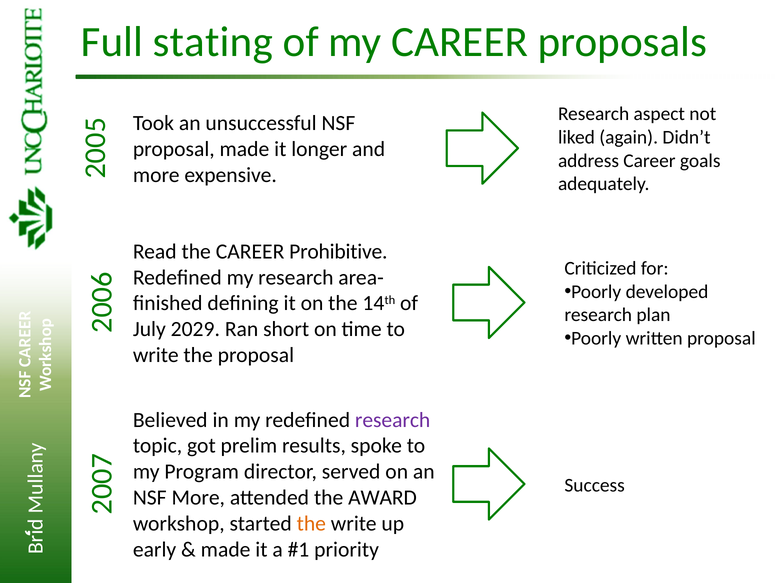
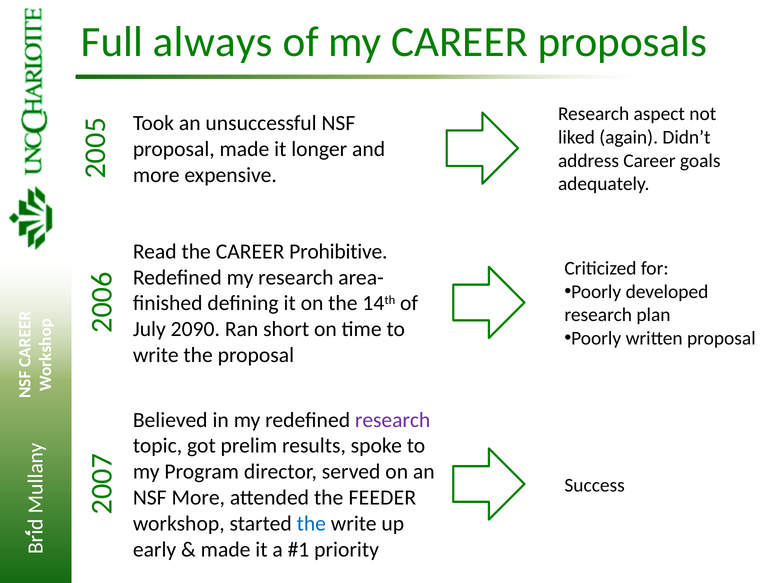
stating: stating -> always
2029: 2029 -> 2090
AWARD: AWARD -> FEEDER
the at (311, 523) colour: orange -> blue
